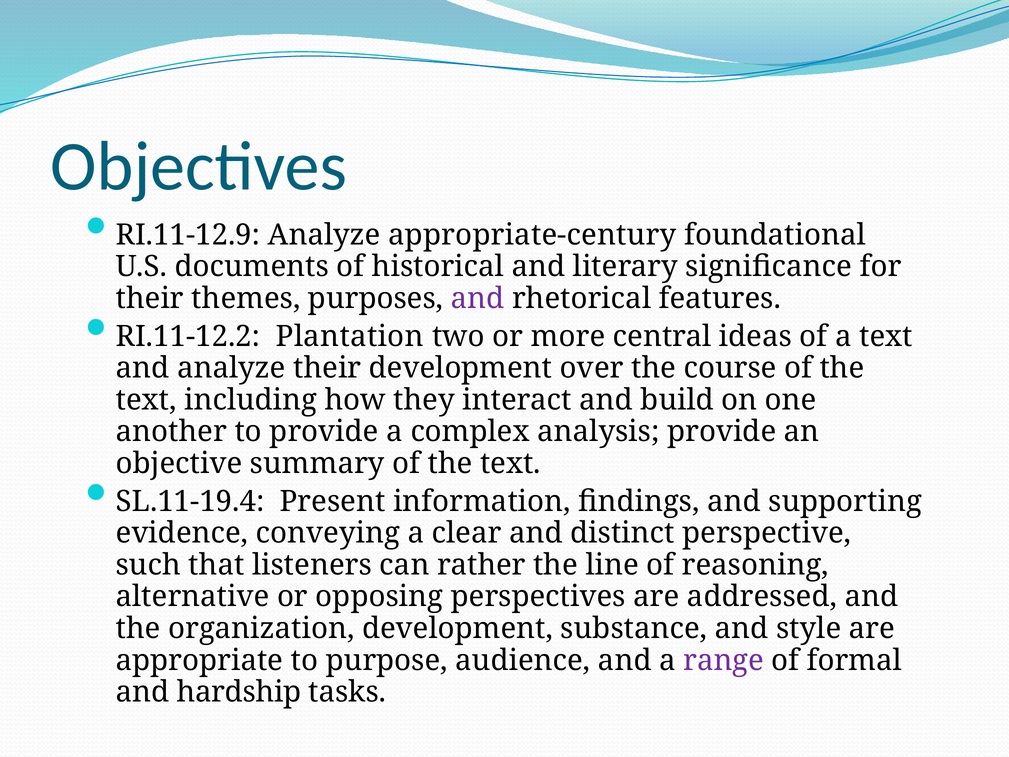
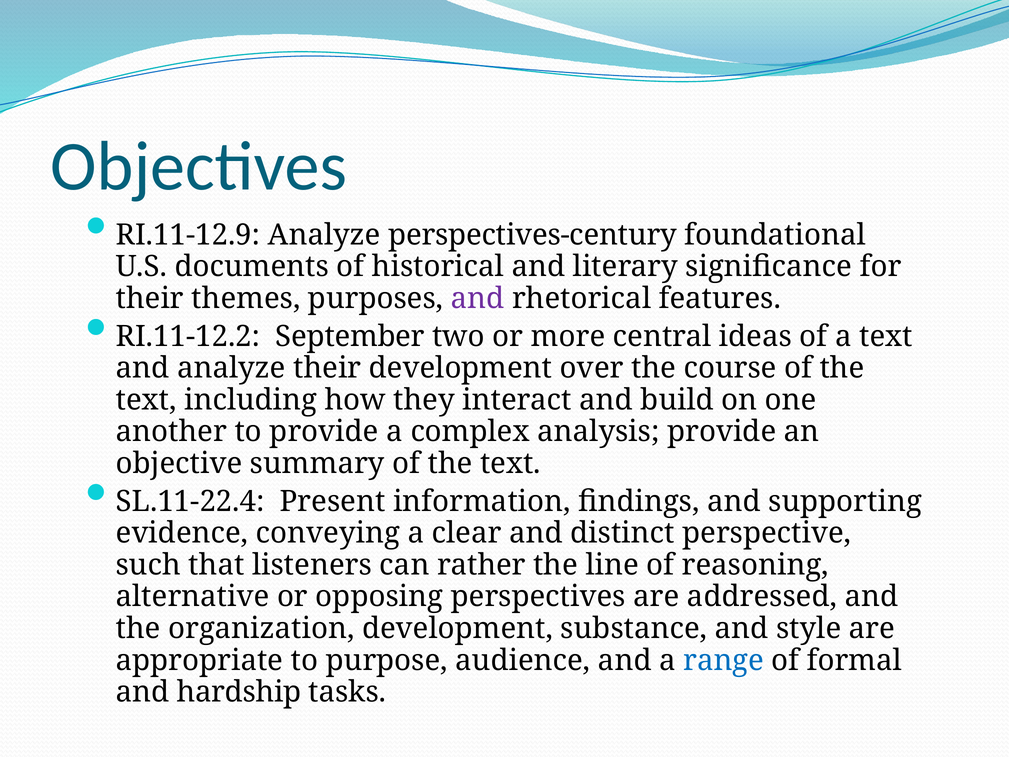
appropriate-century: appropriate-century -> perspectives-century
Plantation: Plantation -> September
SL.11-19.4: SL.11-19.4 -> SL.11-22.4
range colour: purple -> blue
